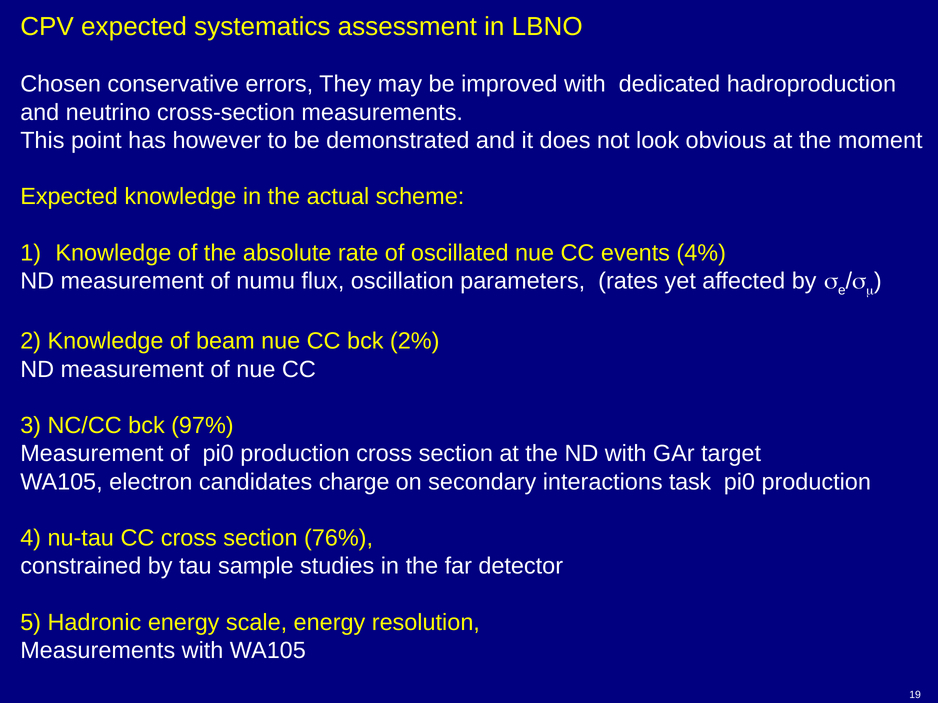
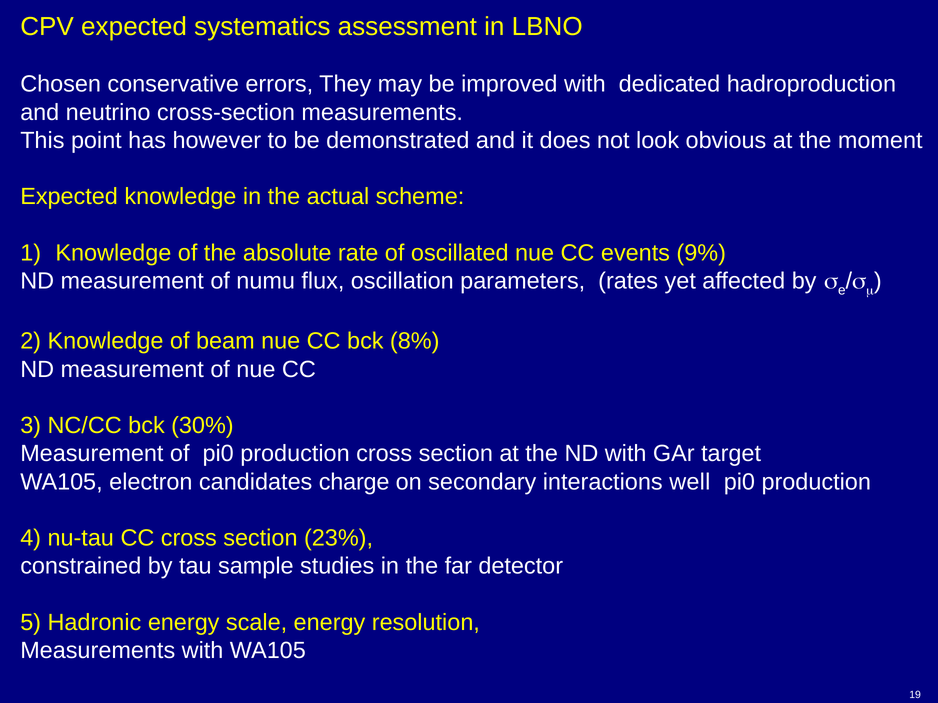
4%: 4% -> 9%
2%: 2% -> 8%
97%: 97% -> 30%
task: task -> well
76%: 76% -> 23%
